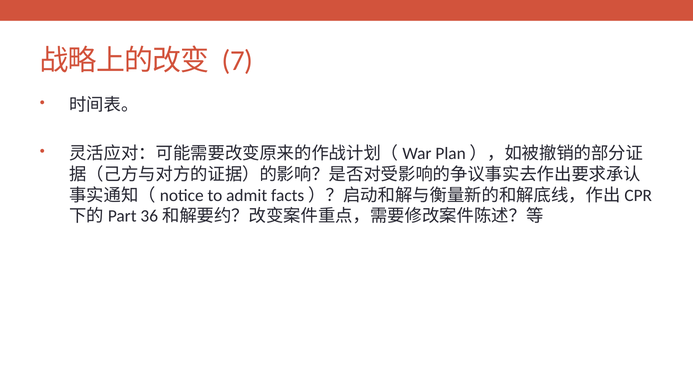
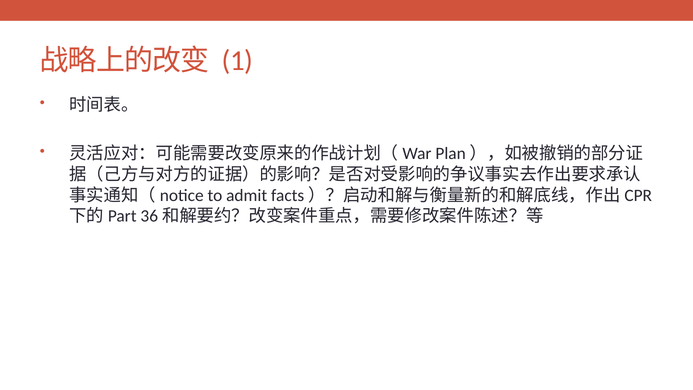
7: 7 -> 1
